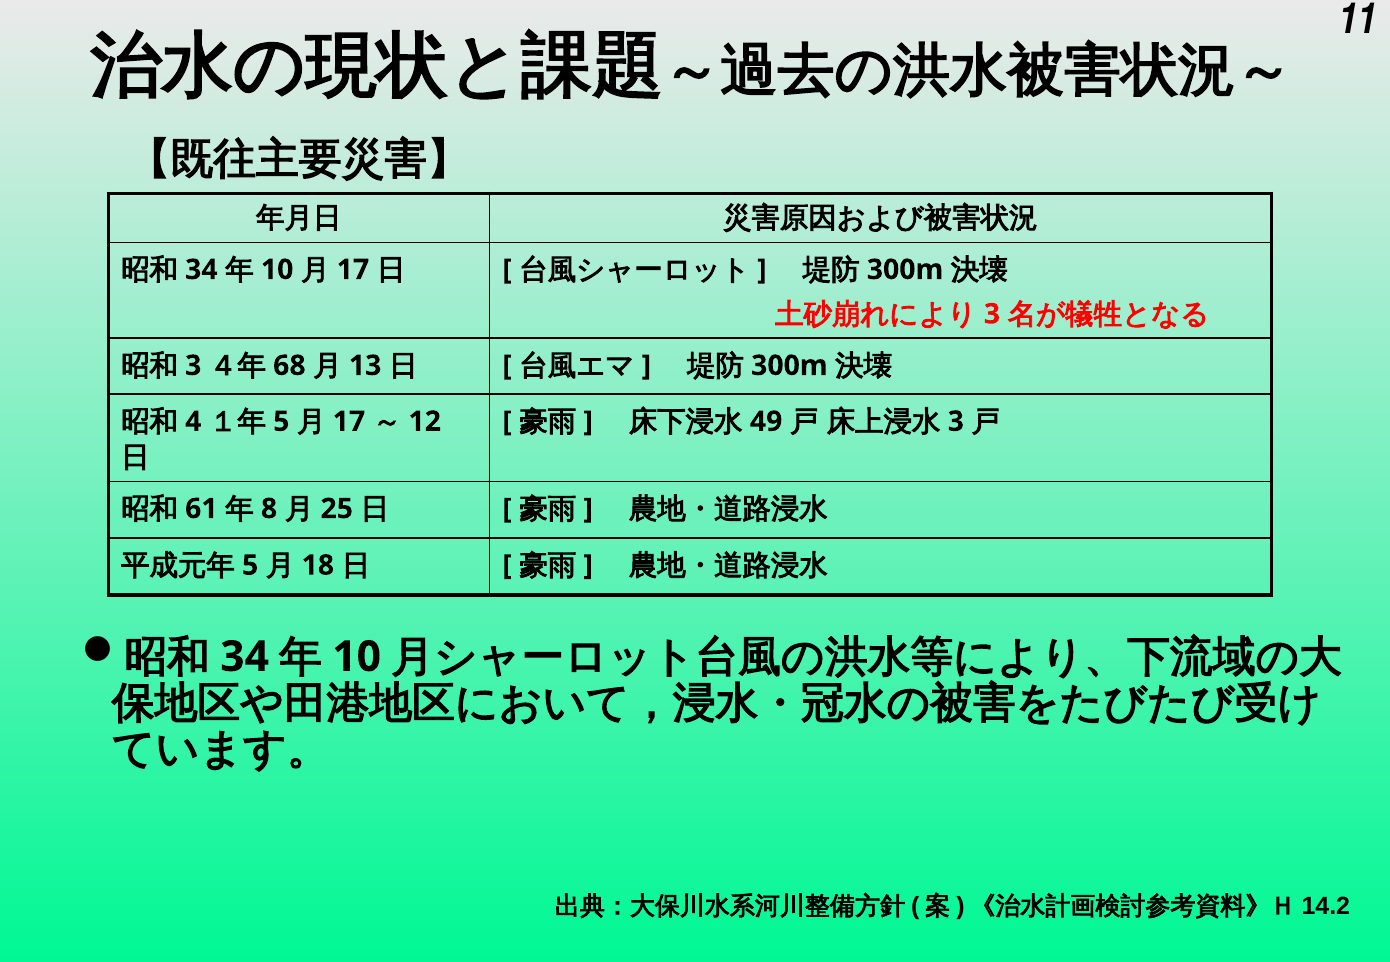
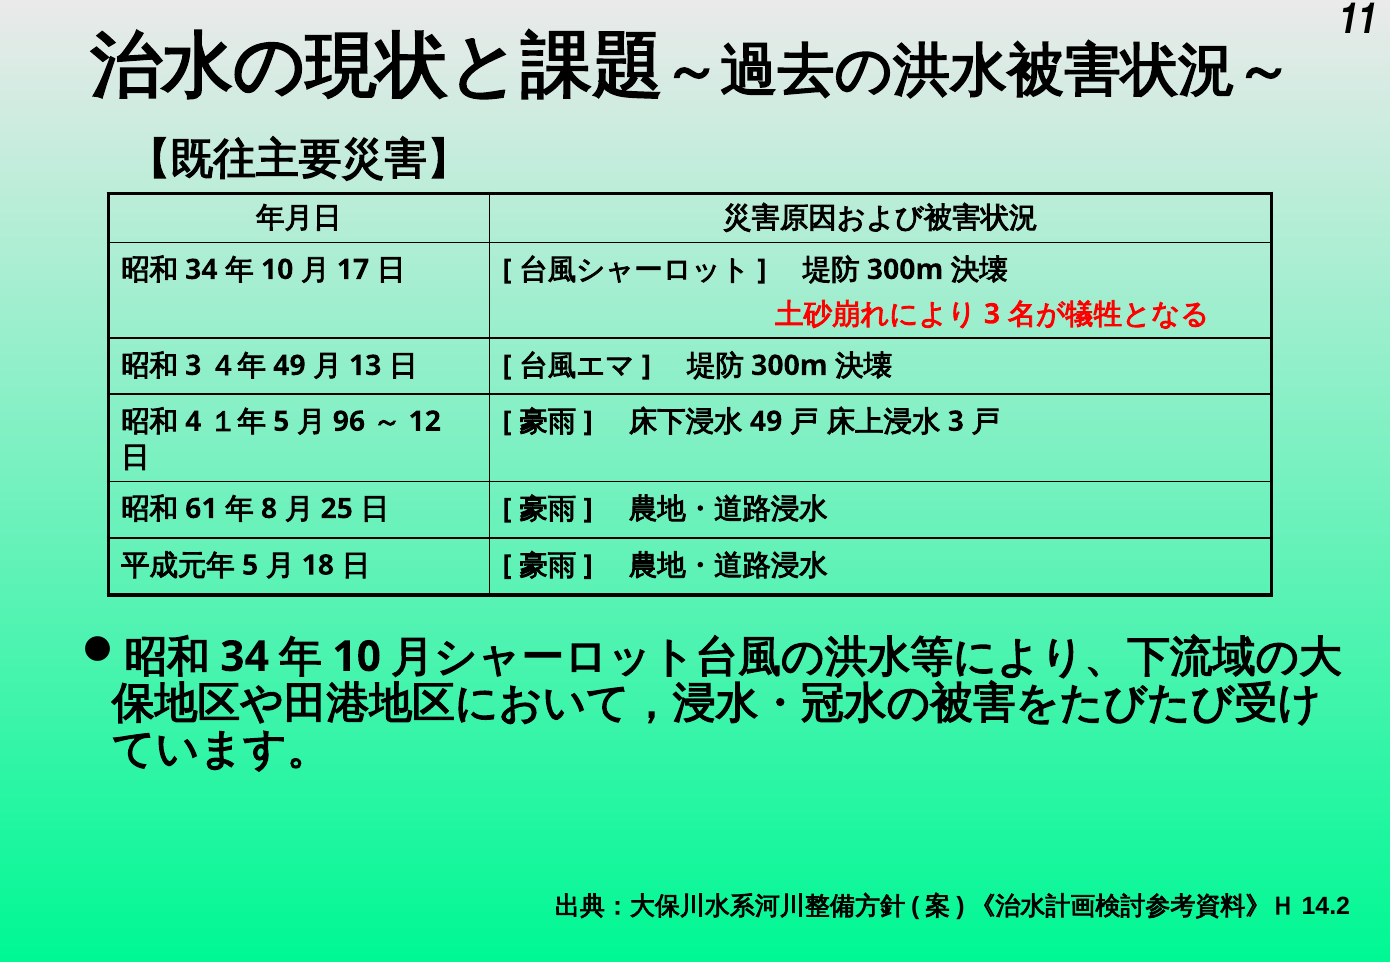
68 at (289, 366): 68 -> 49
17 at (349, 422): 17 -> 96
